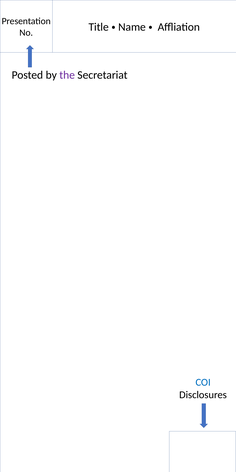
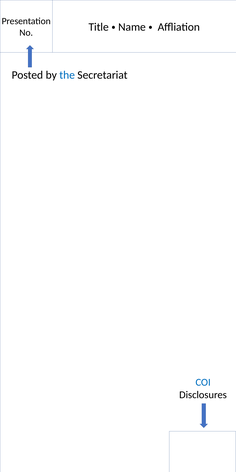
the colour: purple -> blue
